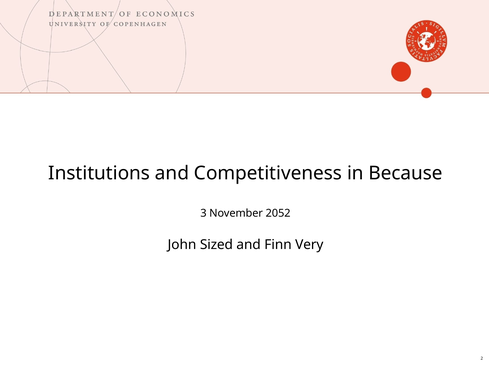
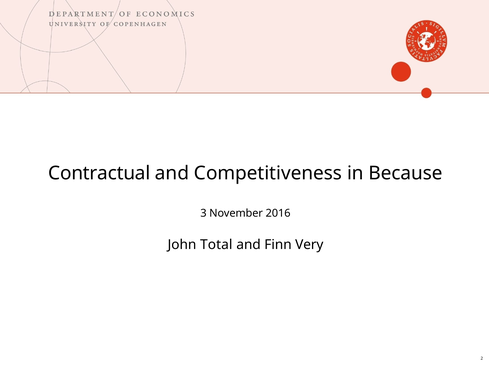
Institutions: Institutions -> Contractual
2052: 2052 -> 2016
Sized: Sized -> Total
